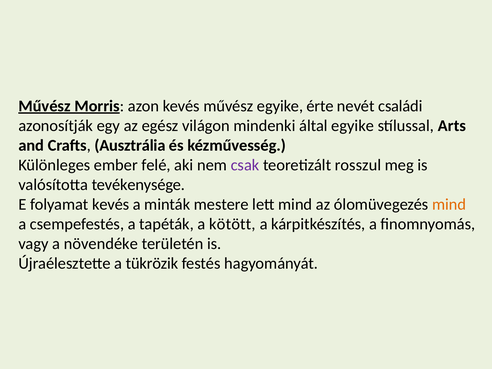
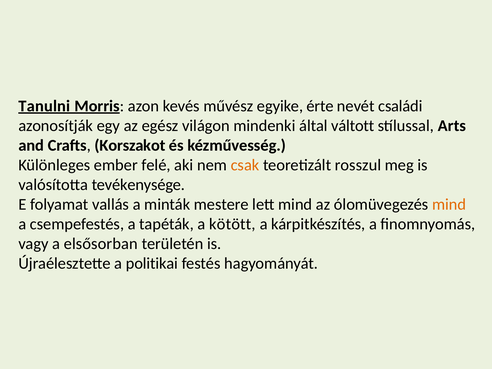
Művész at (45, 106): Művész -> Tanulni
által egyike: egyike -> váltott
Ausztrália: Ausztrália -> Korszakot
csak colour: purple -> orange
folyamat kevés: kevés -> vallás
növendéke: növendéke -> elsősorban
tükrözik: tükrözik -> politikai
